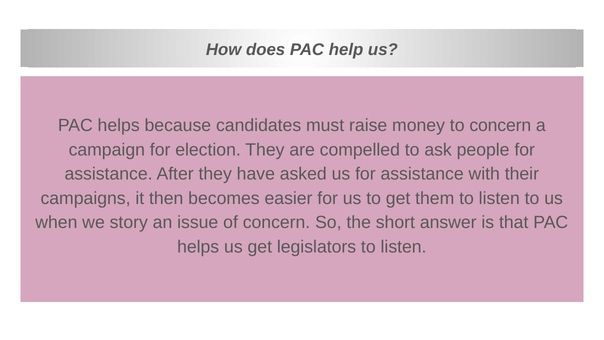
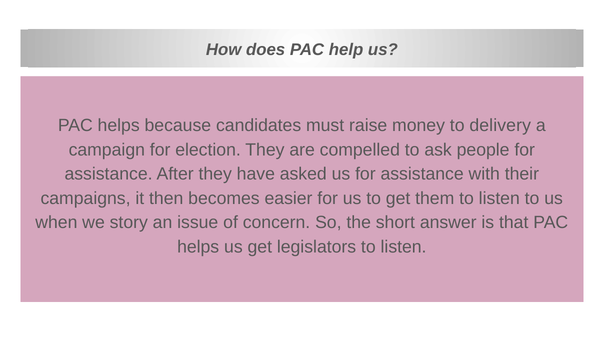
to concern: concern -> delivery
